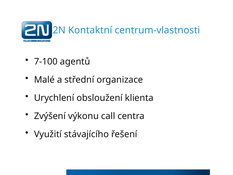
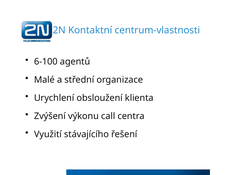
7-100: 7-100 -> 6-100
